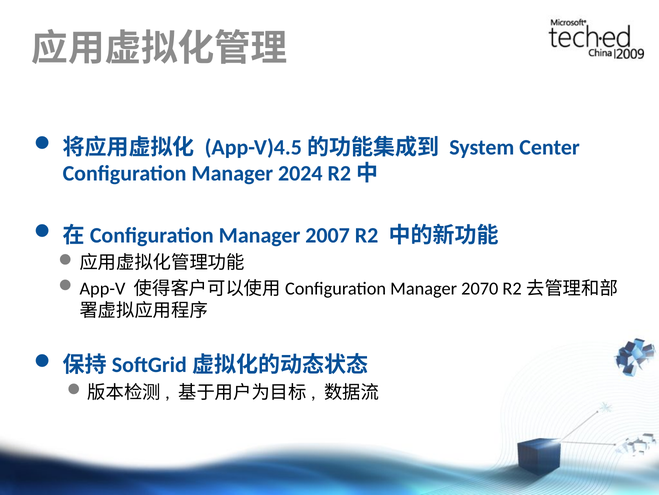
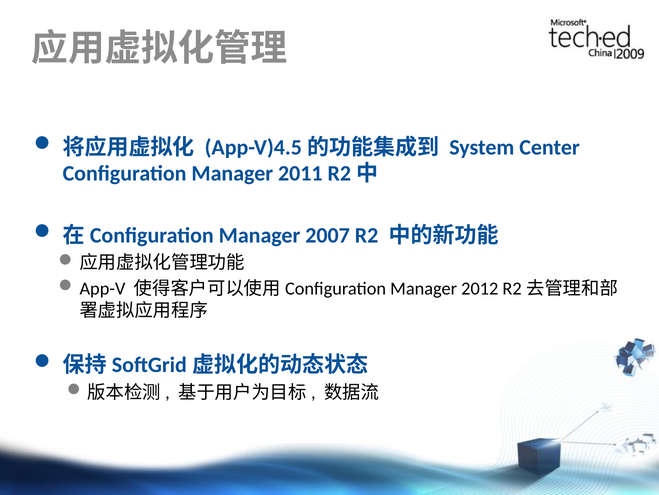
2024: 2024 -> 2011
2070: 2070 -> 2012
